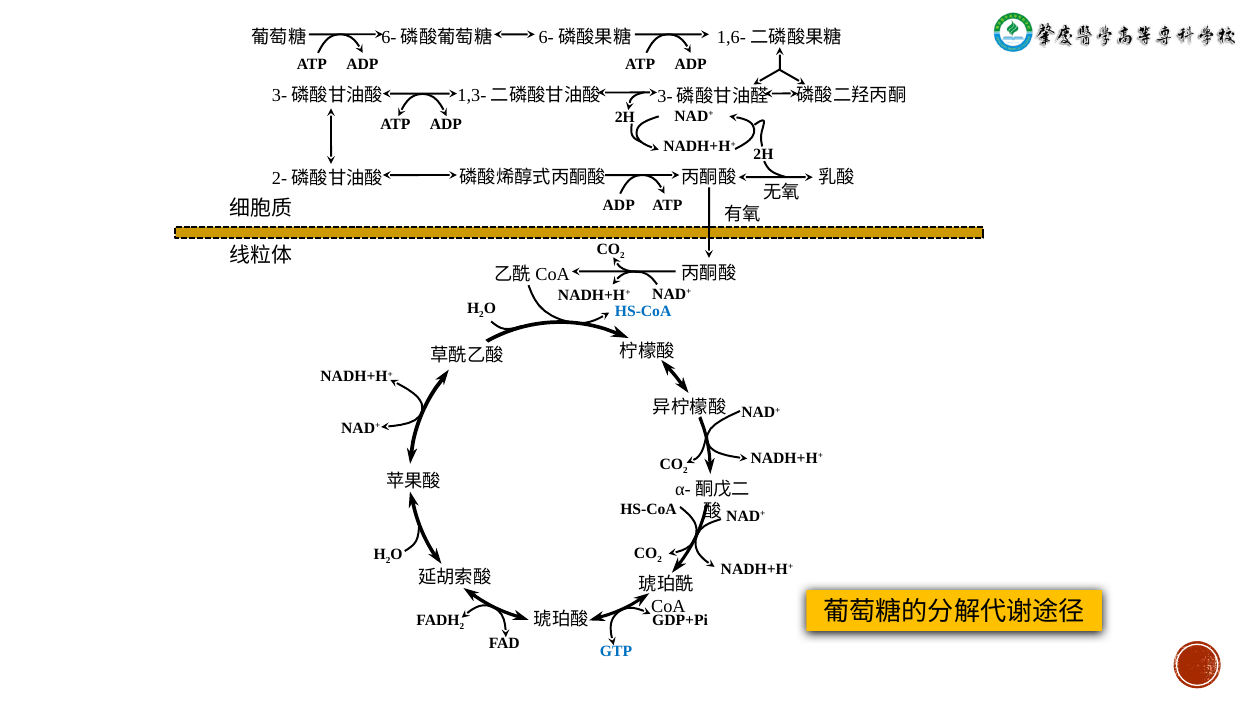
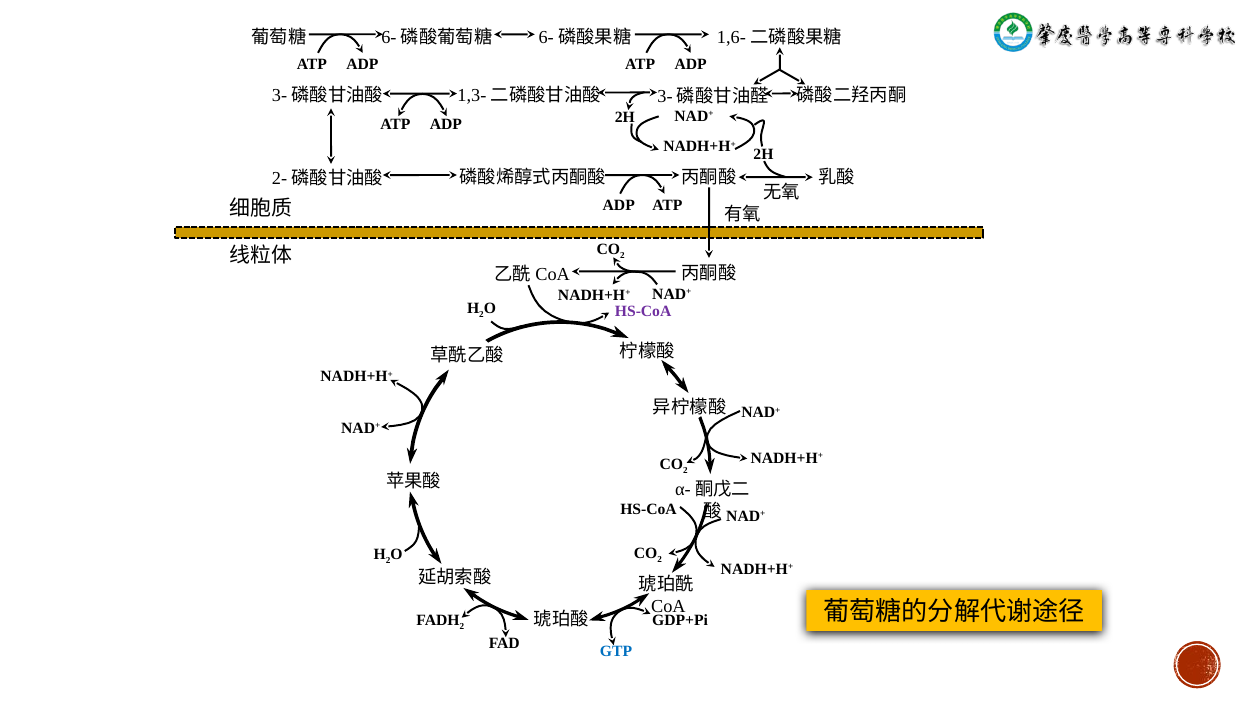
HS-CoA at (643, 312) colour: blue -> purple
